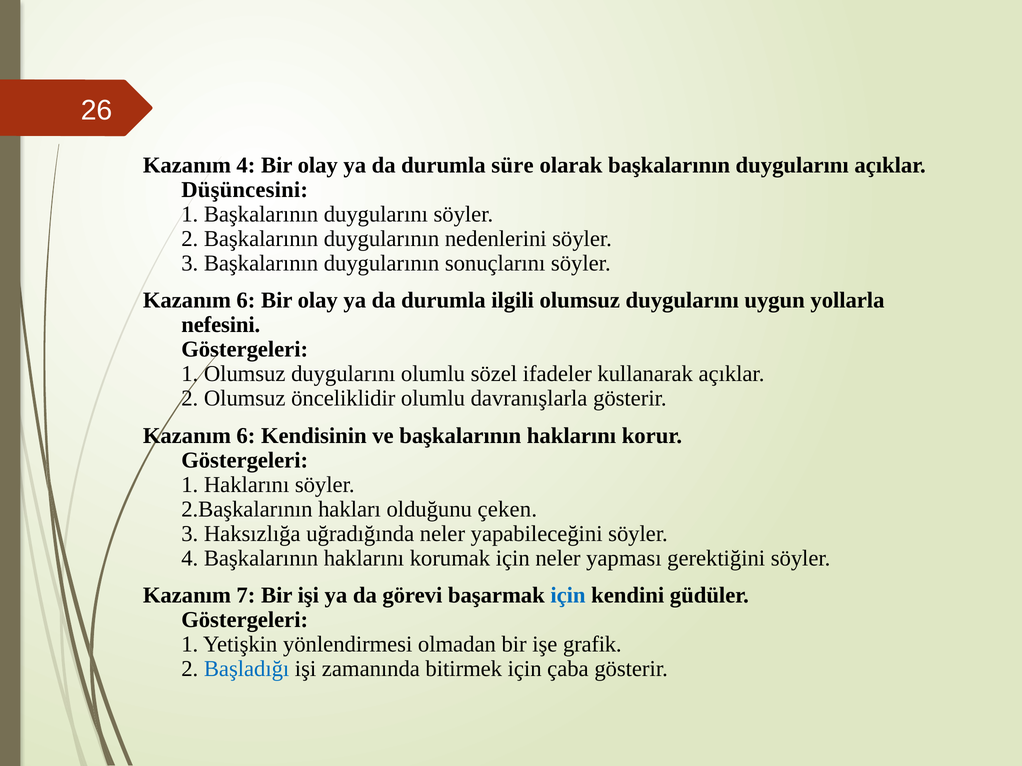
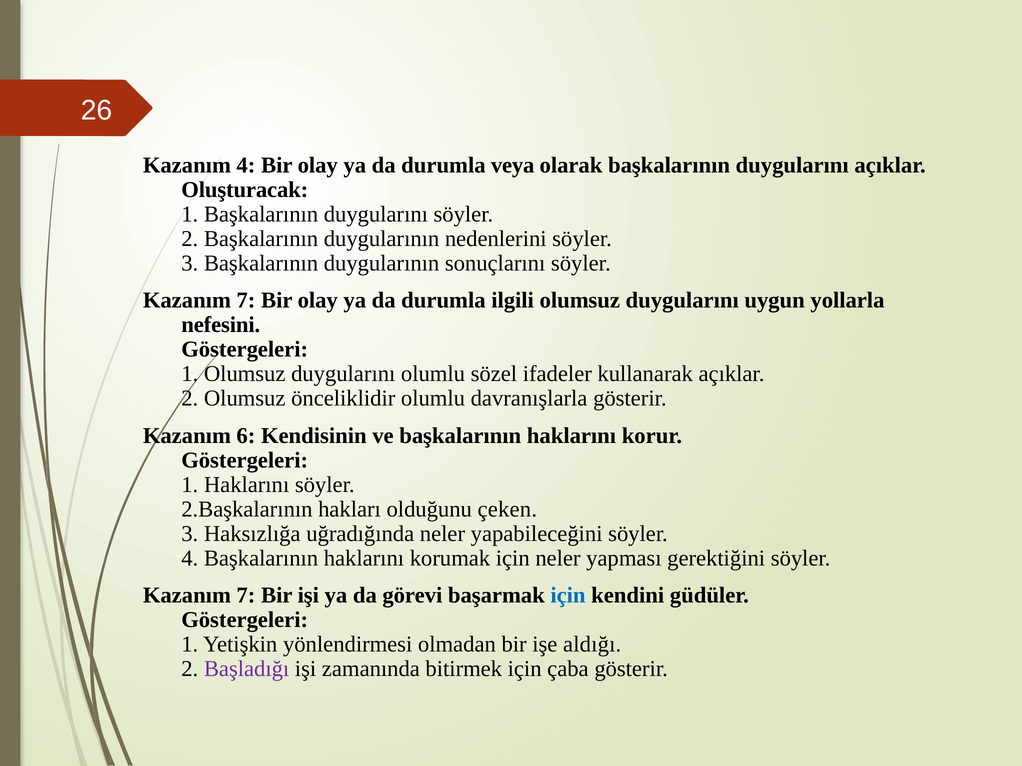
süre: süre -> veya
Düşüncesini: Düşüncesini -> Oluşturacak
6 at (246, 301): 6 -> 7
grafik: grafik -> aldığı
Başladığı colour: blue -> purple
